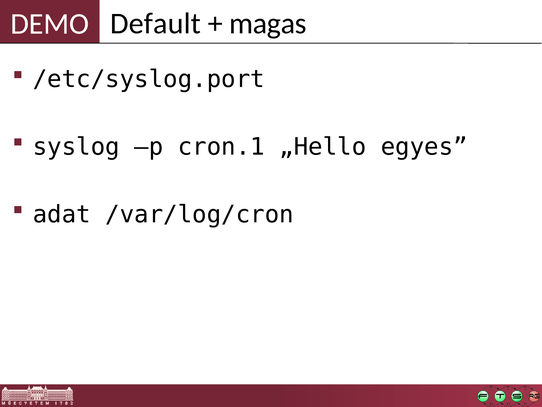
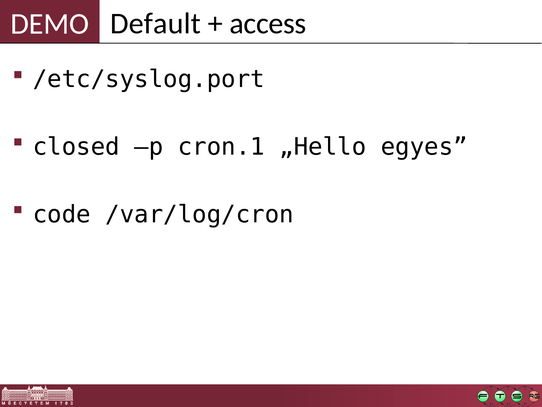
magas: magas -> access
syslog: syslog -> closed
adat: adat -> code
